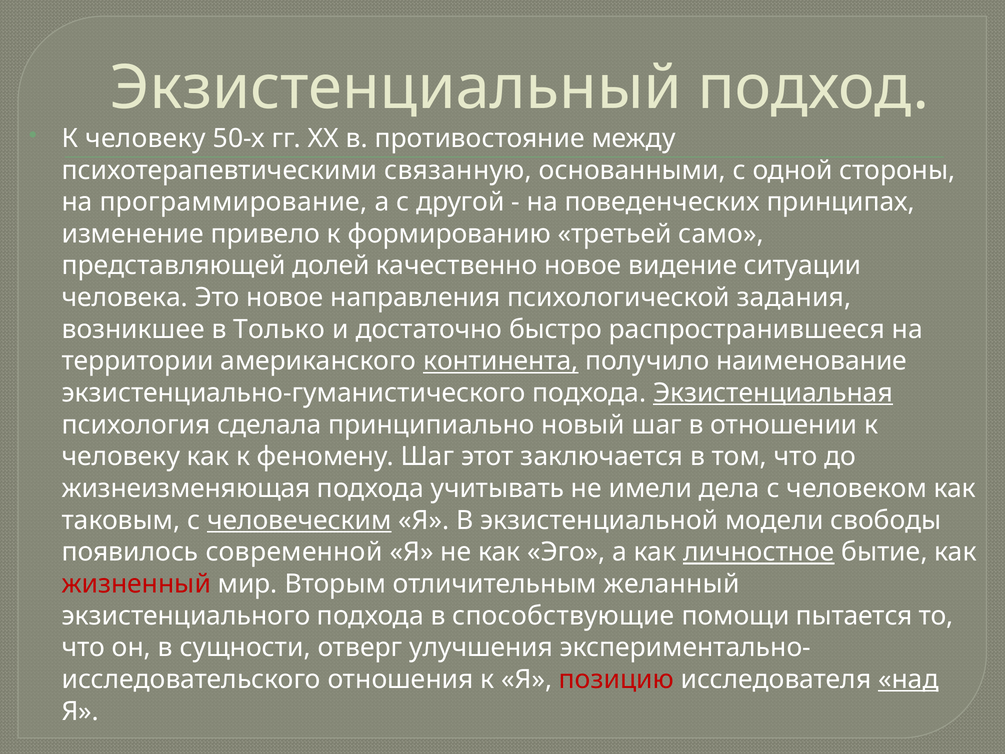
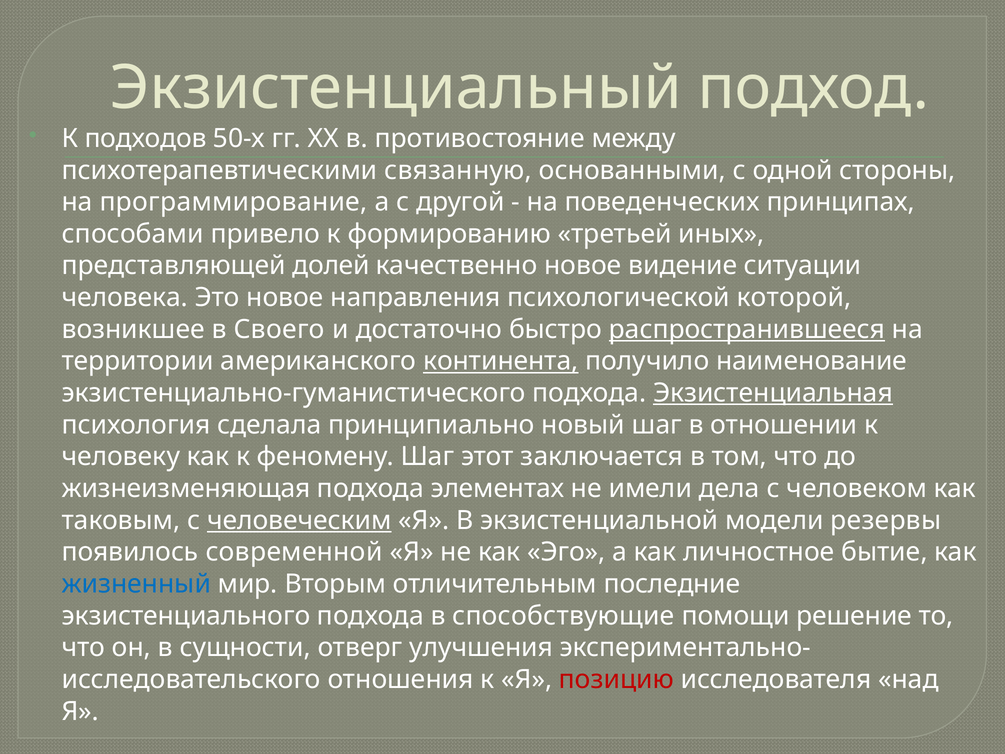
человеку at (145, 138): человеку -> подходов
изменение: изменение -> способами
само: само -> иных
задания: задания -> которой
Только: Только -> Своего
распространившееся underline: none -> present
учитывать: учитывать -> элементах
свободы: свободы -> резервы
личностное underline: present -> none
жизненный colour: red -> blue
желанный: желанный -> последние
пытается: пытается -> решение
над underline: present -> none
